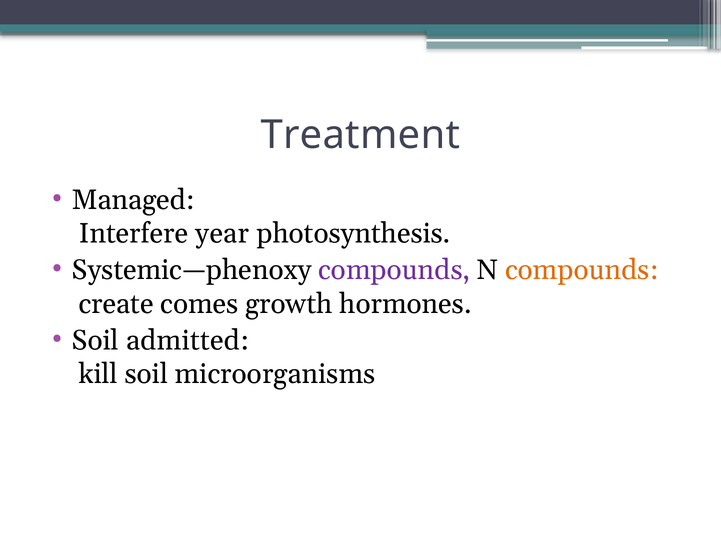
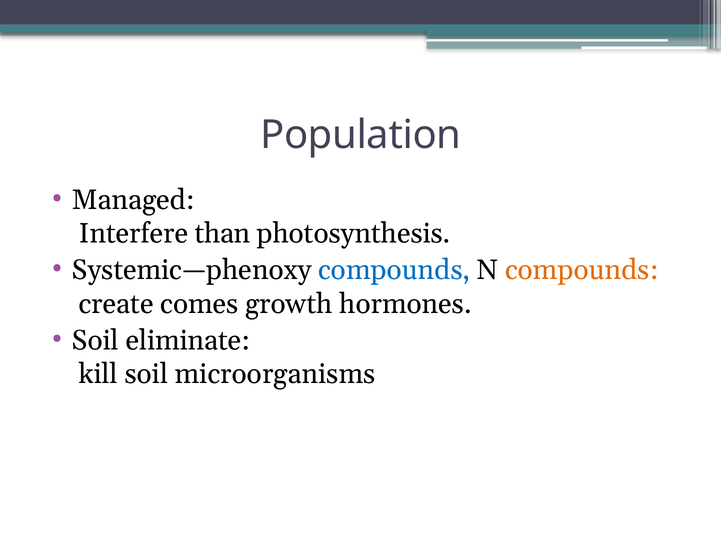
Treatment: Treatment -> Population
year: year -> than
compounds at (394, 270) colour: purple -> blue
admitted: admitted -> eliminate
